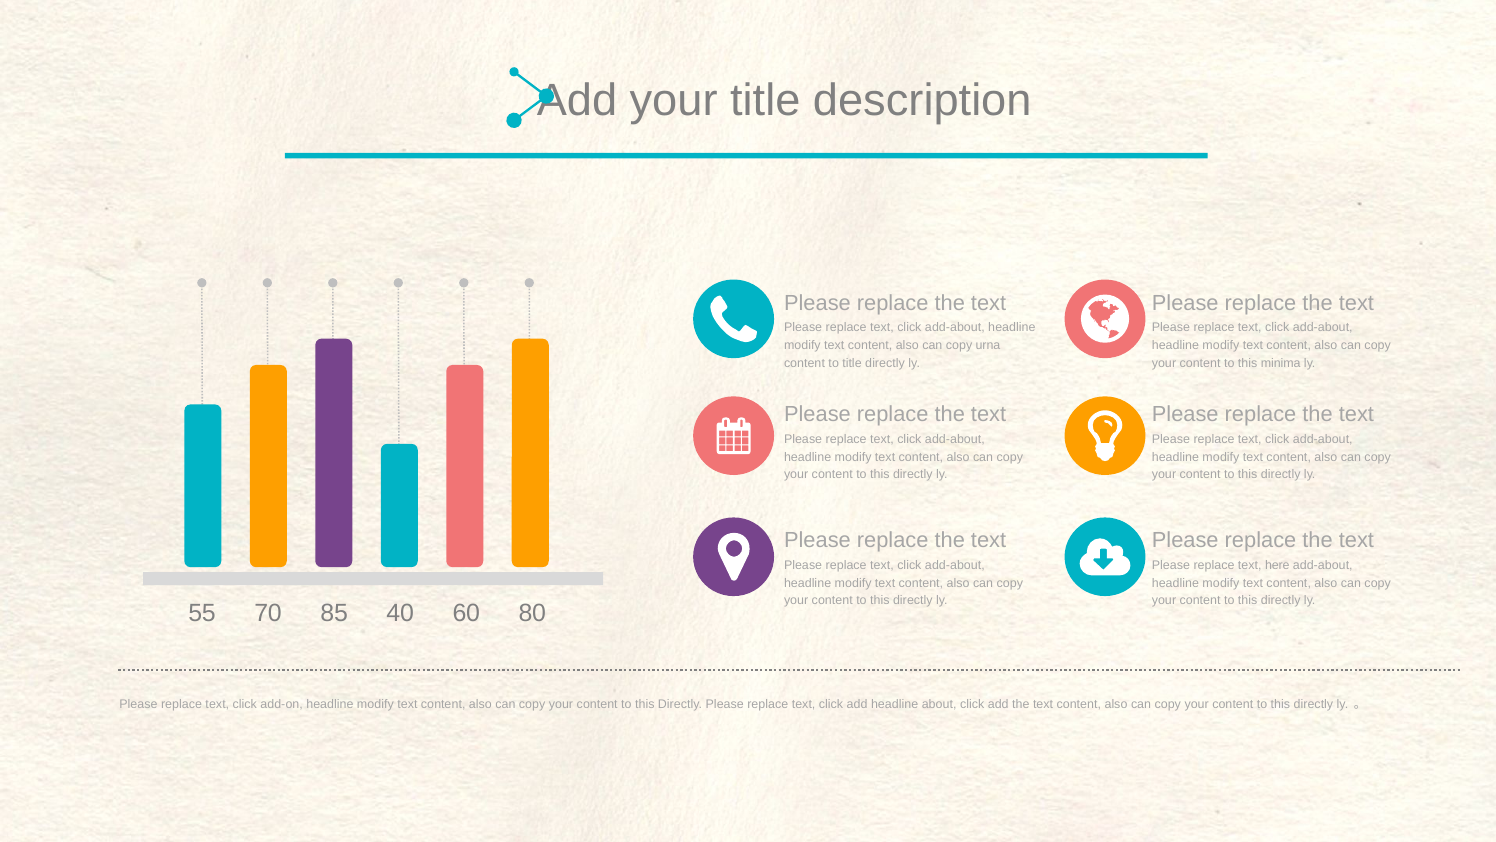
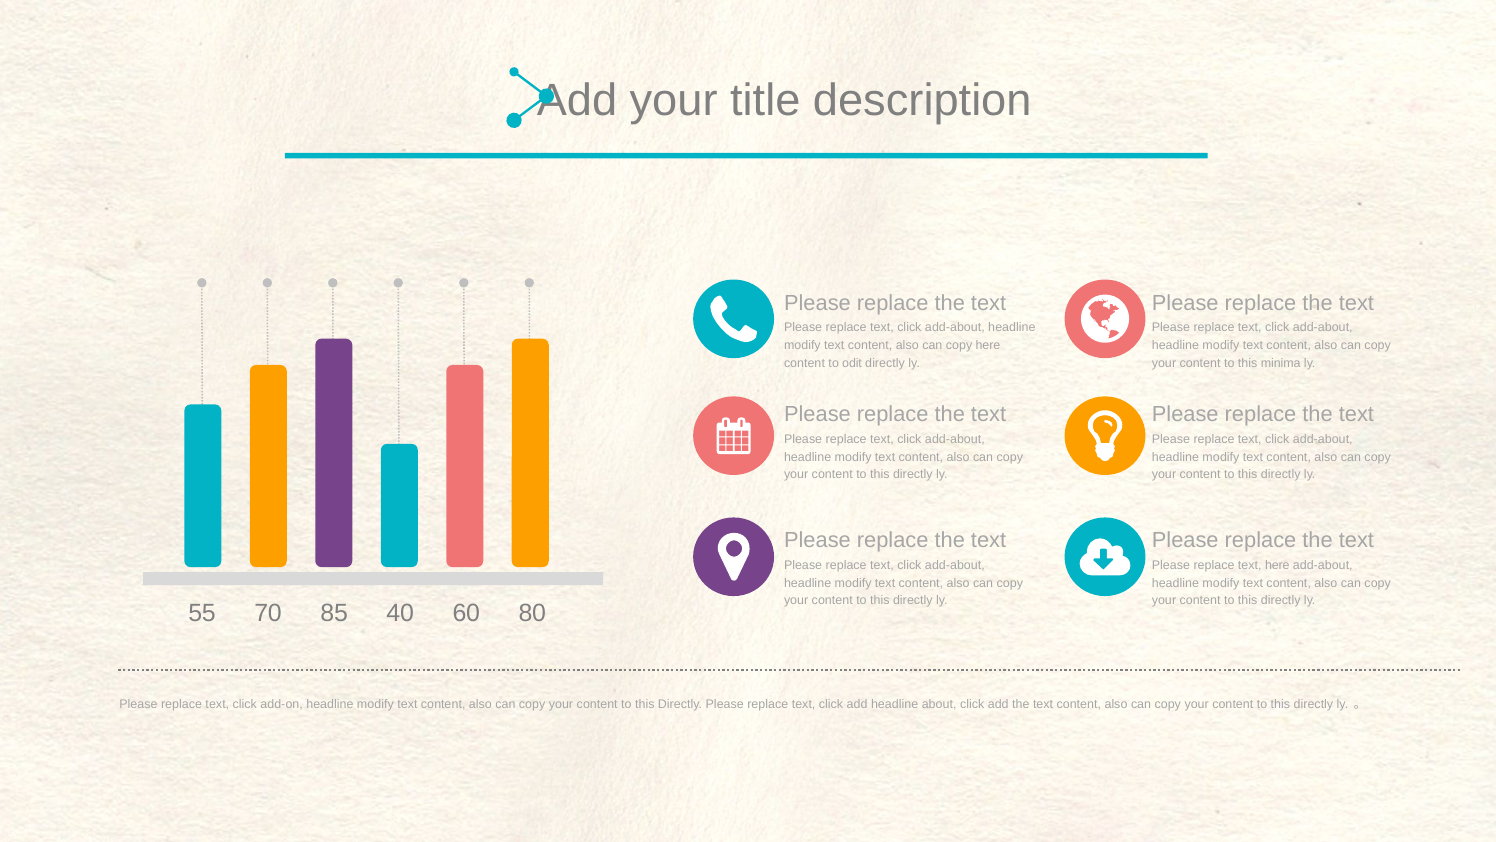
copy urna: urna -> here
to title: title -> odit
